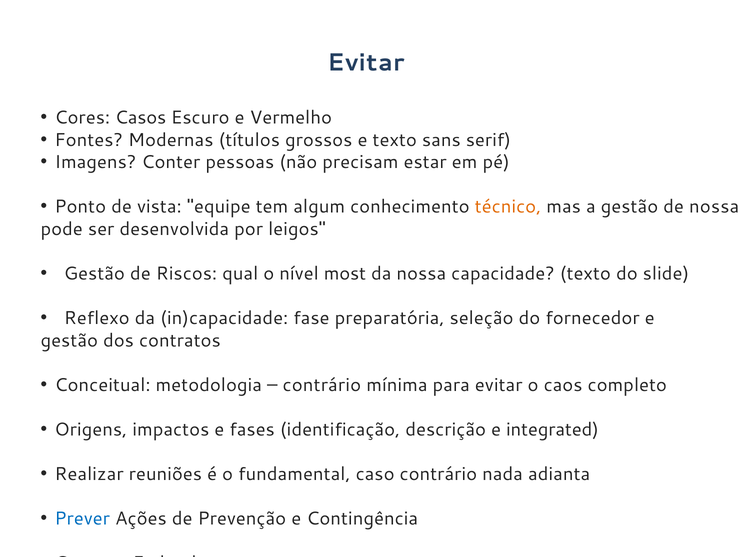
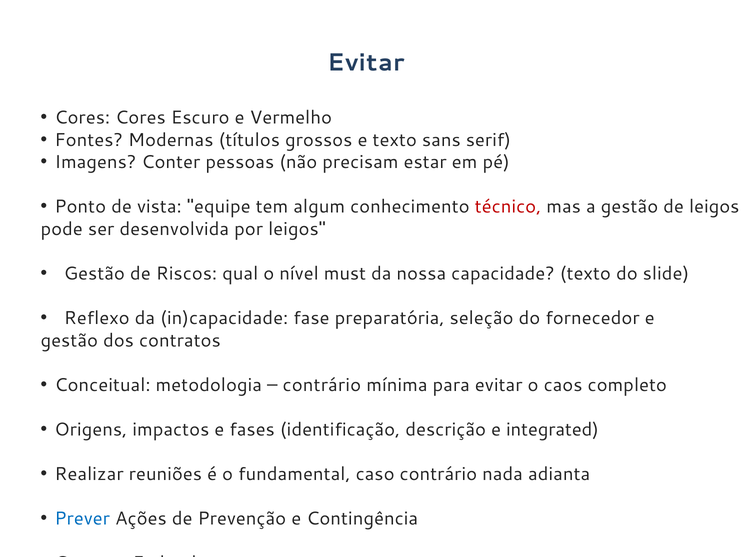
Cores Casos: Casos -> Cores
técnico colour: orange -> red
de nossa: nossa -> leigos
most: most -> must
